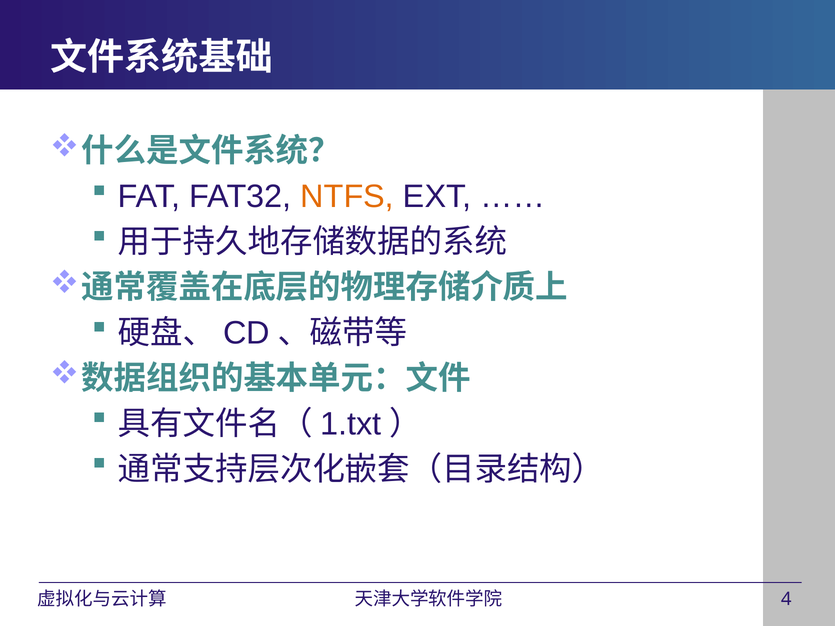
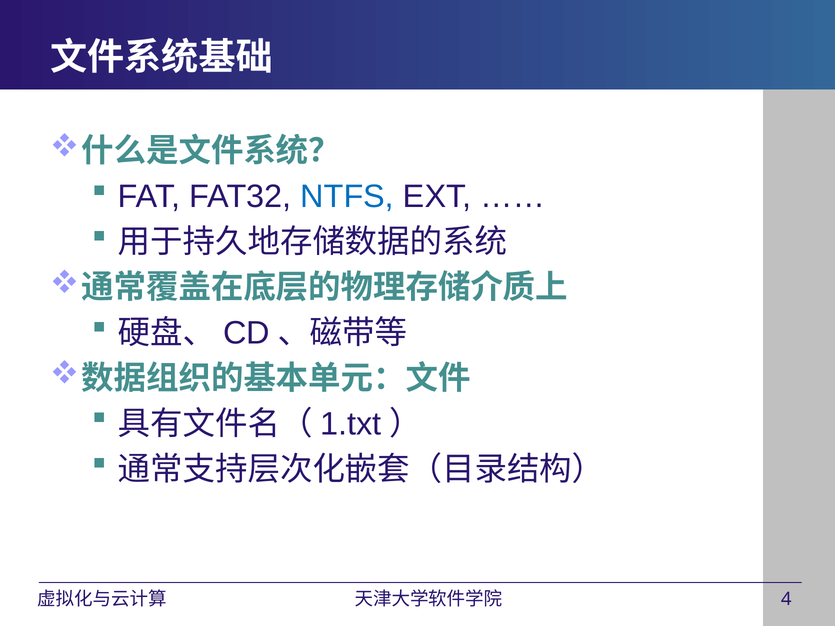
NTFS colour: orange -> blue
